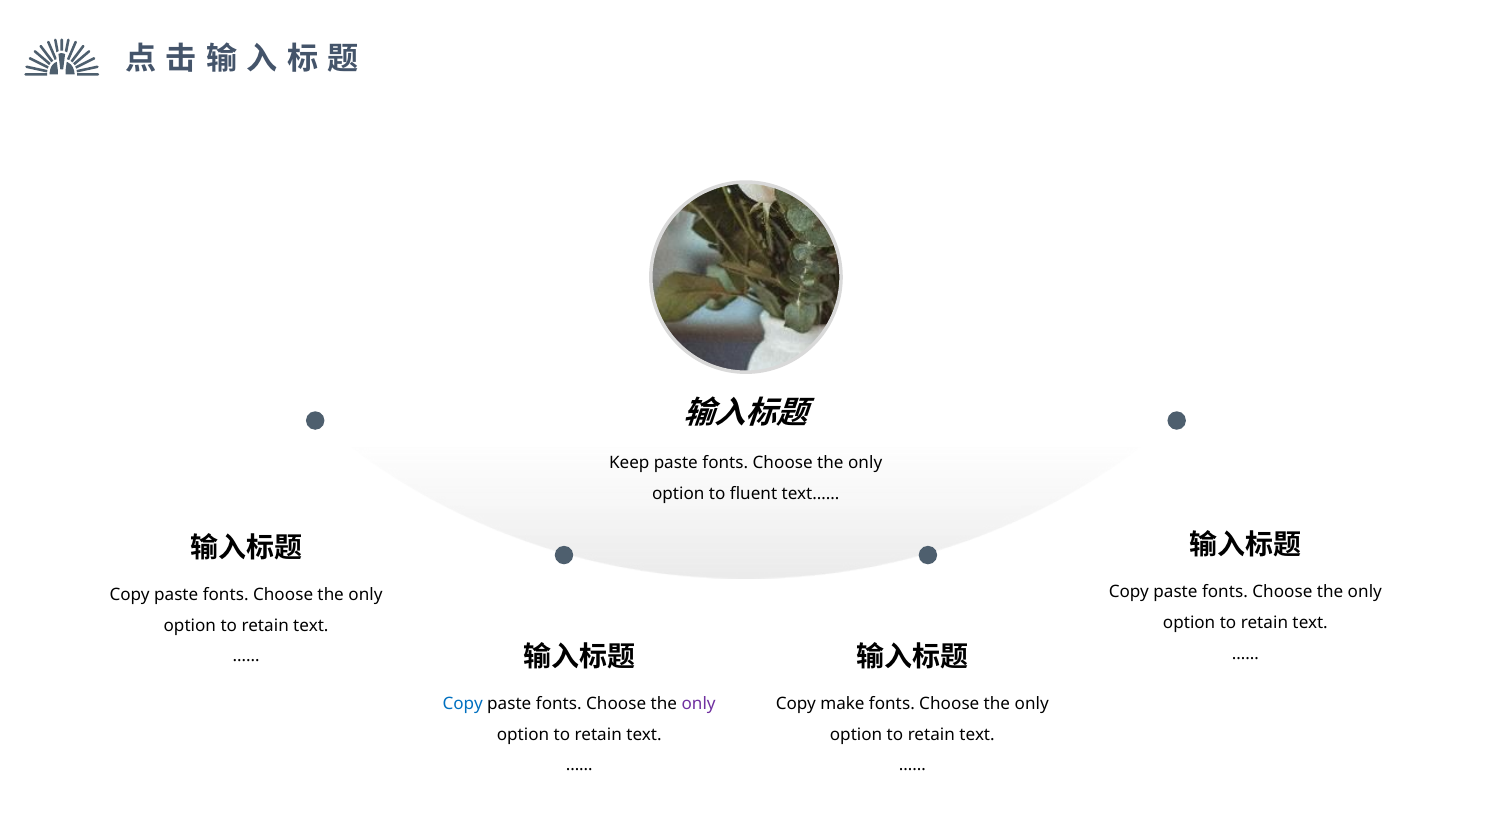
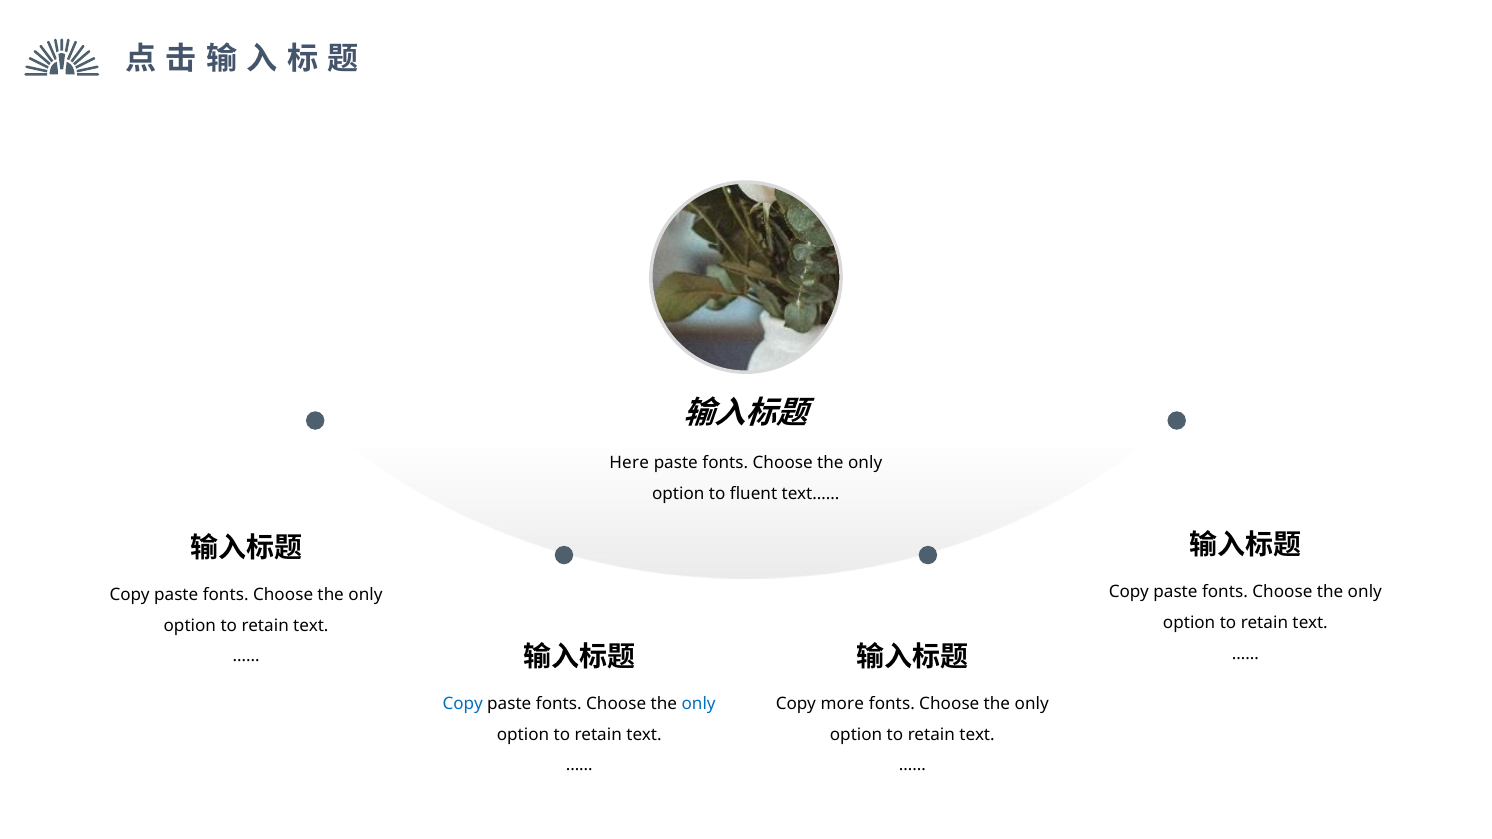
Keep: Keep -> Here
only at (699, 704) colour: purple -> blue
make: make -> more
